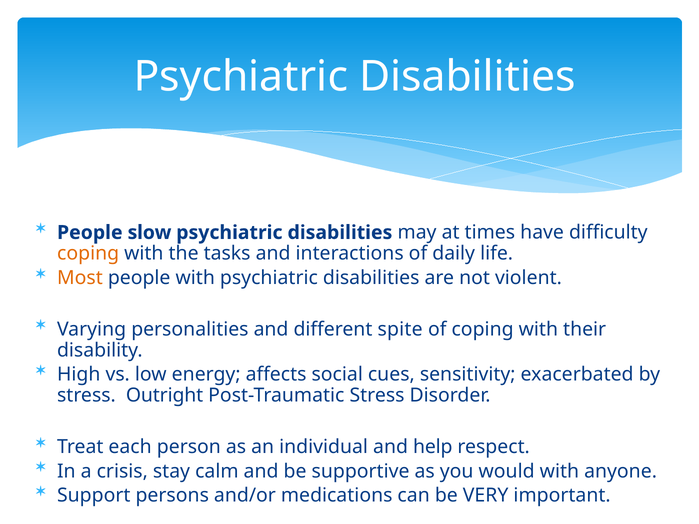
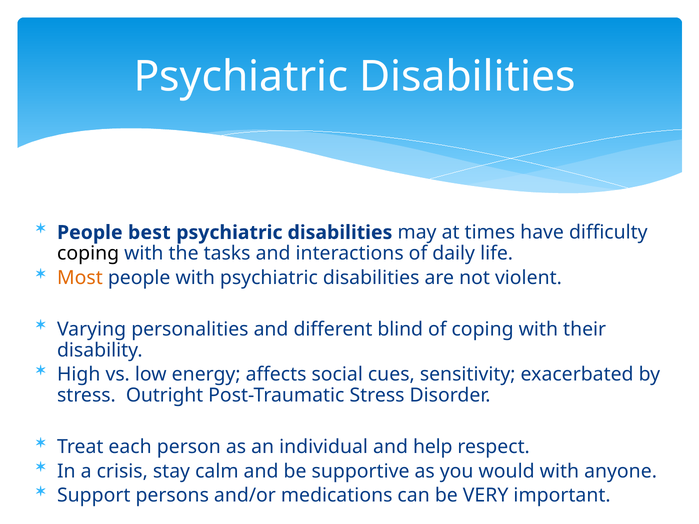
slow: slow -> best
coping at (88, 254) colour: orange -> black
spite: spite -> blind
